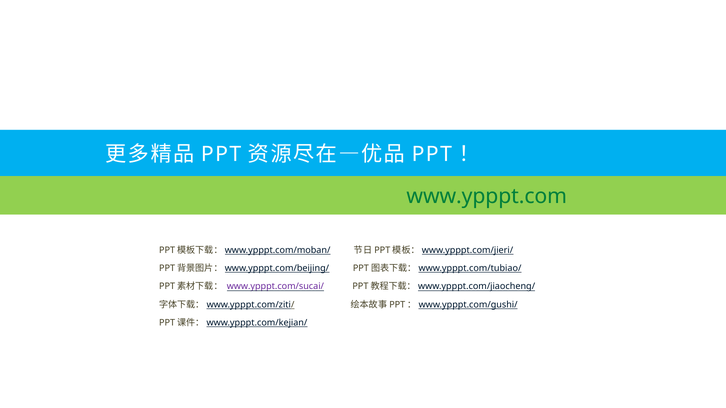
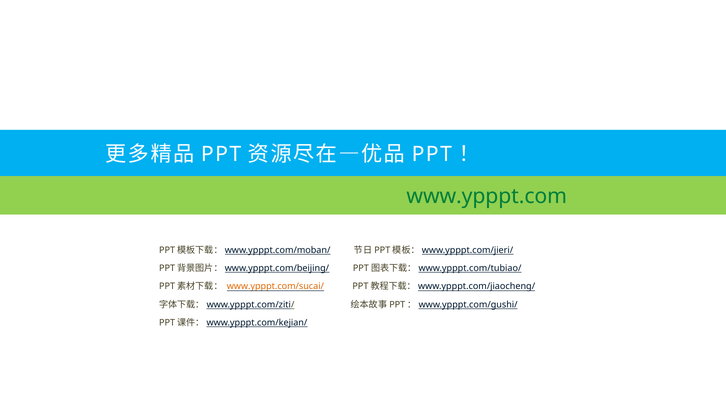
www.ypppt.com/sucai/ colour: purple -> orange
